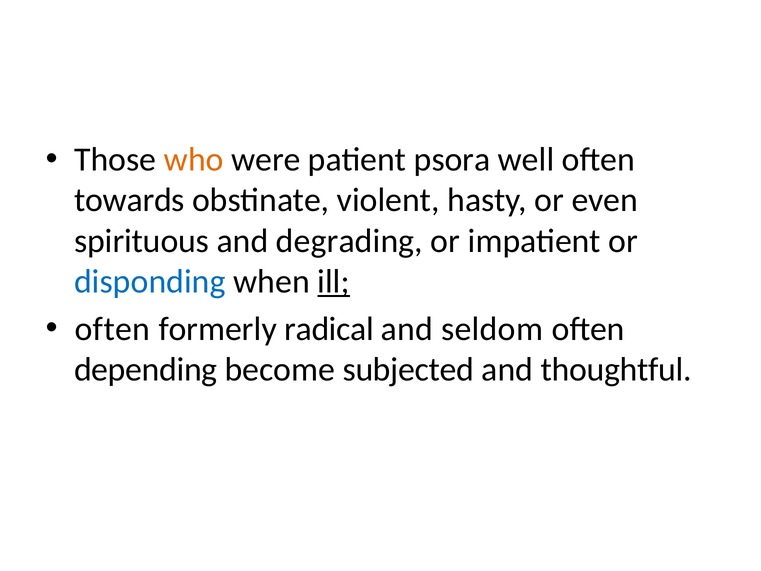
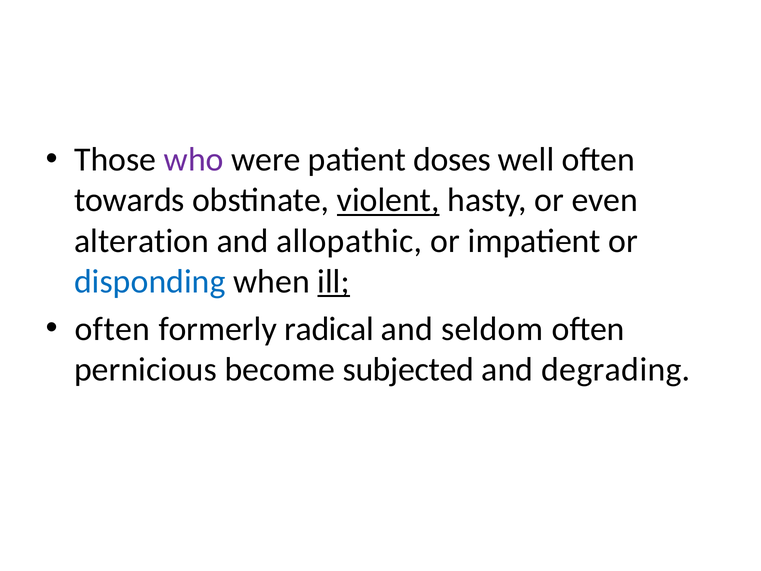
who colour: orange -> purple
psora: psora -> doses
violent underline: none -> present
spirituous: spirituous -> alteration
degrading: degrading -> allopathic
depending: depending -> pernicious
thoughtful: thoughtful -> degrading
